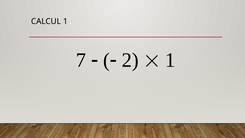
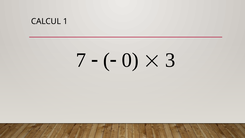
2: 2 -> 0
1 at (170, 60): 1 -> 3
